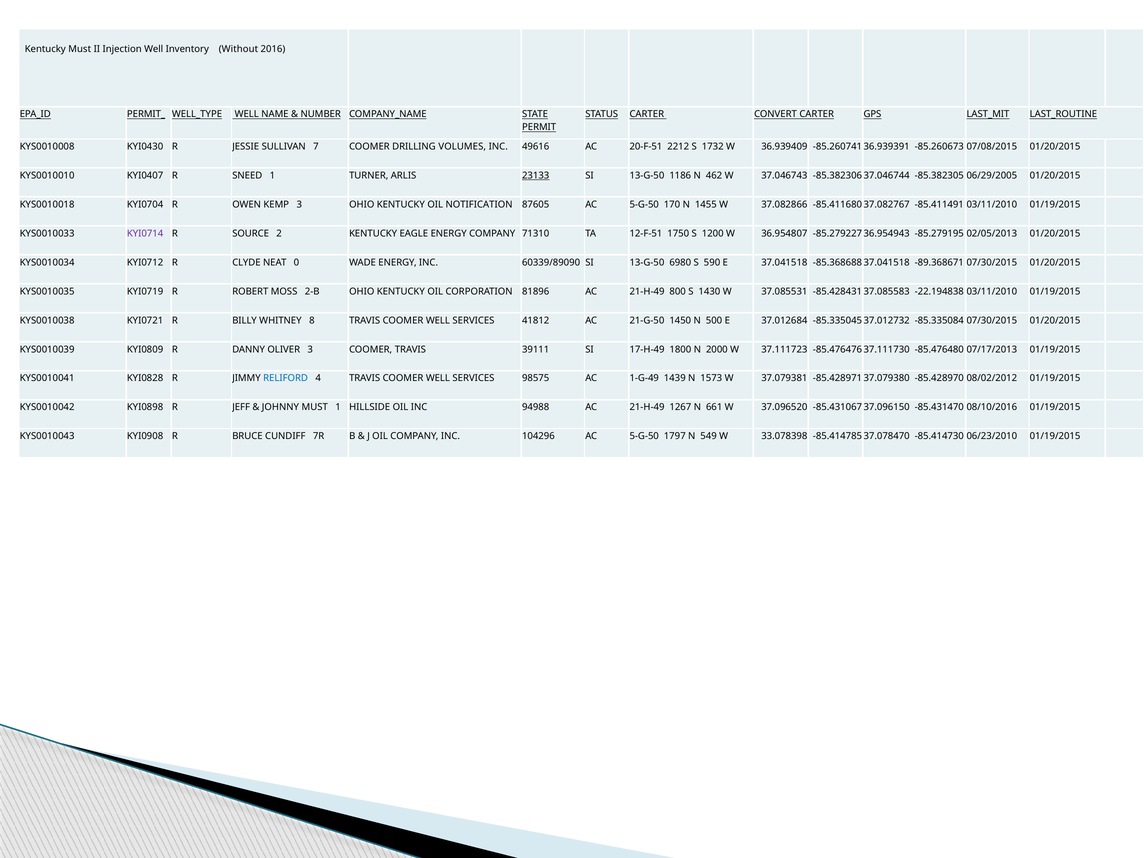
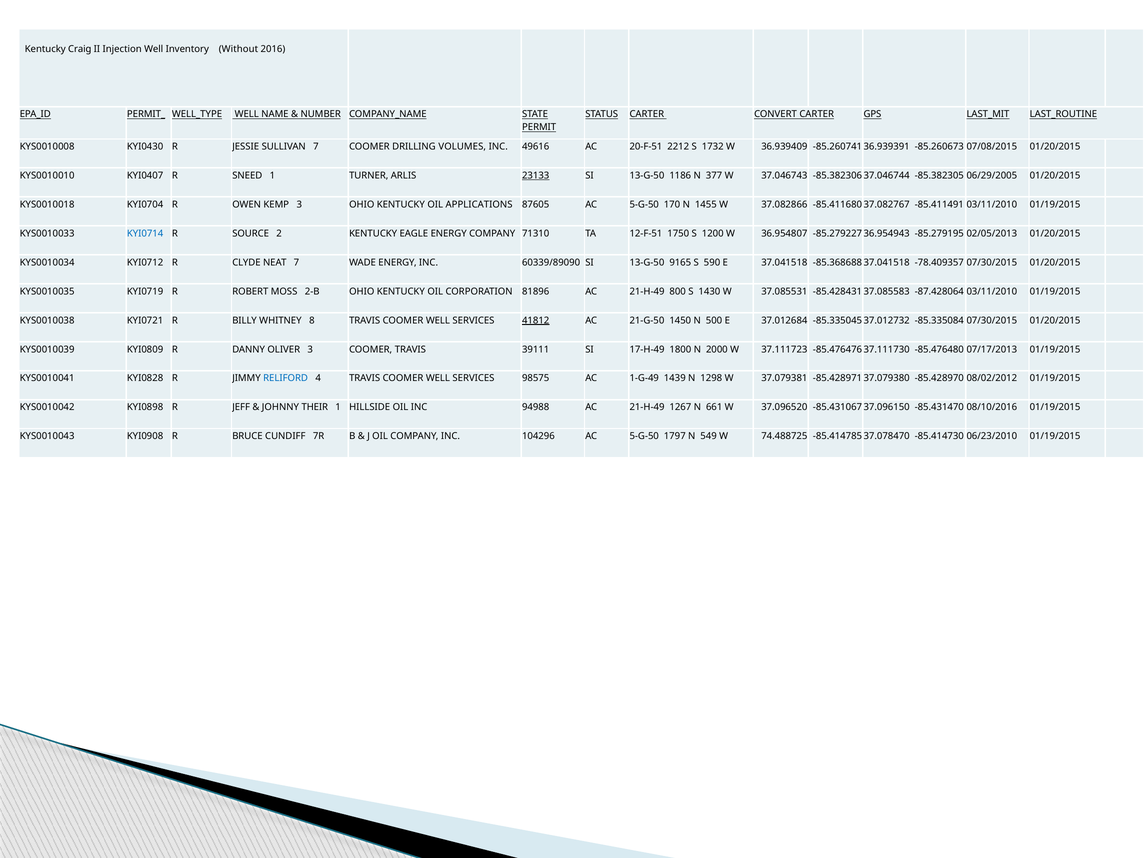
Kentucky Must: Must -> Craig
462: 462 -> 377
NOTIFICATION: NOTIFICATION -> APPLICATIONS
KYI0714 colour: purple -> blue
NEAT 0: 0 -> 7
6980: 6980 -> 9165
-89.368671: -89.368671 -> -78.409357
-22.194838: -22.194838 -> -87.428064
41812 underline: none -> present
1573: 1573 -> 1298
JOHNNY MUST: MUST -> THEIR
33.078398: 33.078398 -> 74.488725
